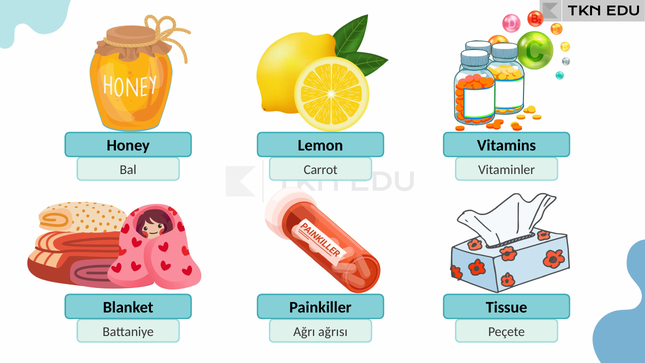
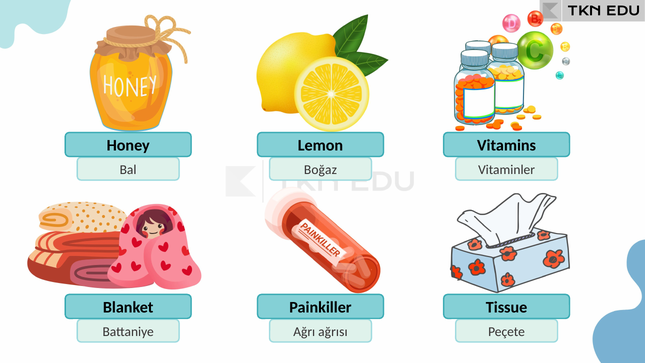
Carrot: Carrot -> Boğaz
